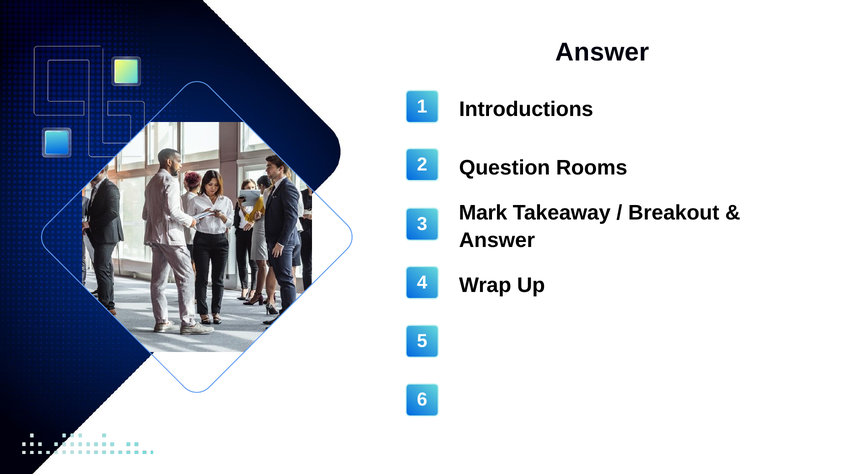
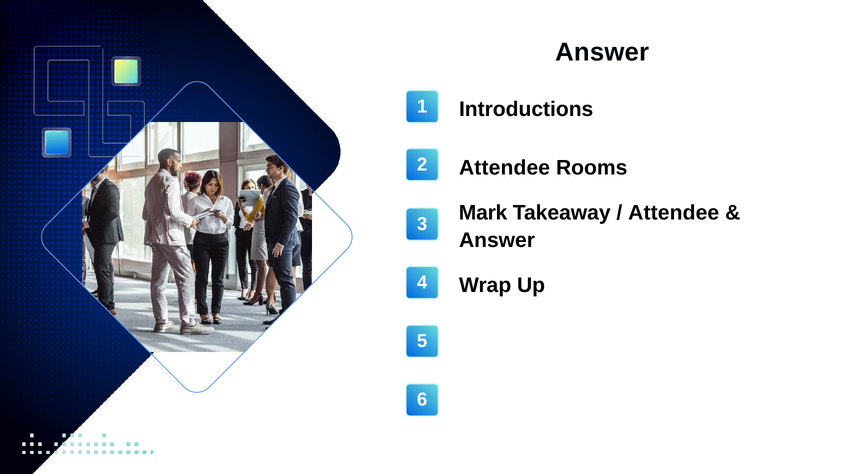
Question at (505, 168): Question -> Attendee
Breakout at (674, 213): Breakout -> Attendee
